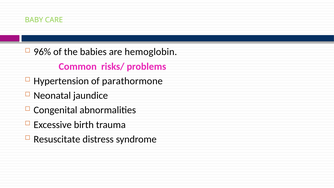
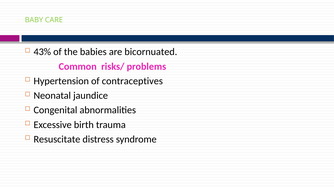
96%: 96% -> 43%
hemoglobin: hemoglobin -> bicornuated
parathormone: parathormone -> contraceptives
